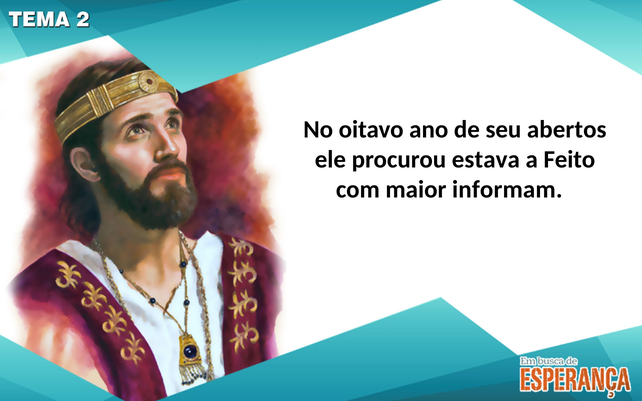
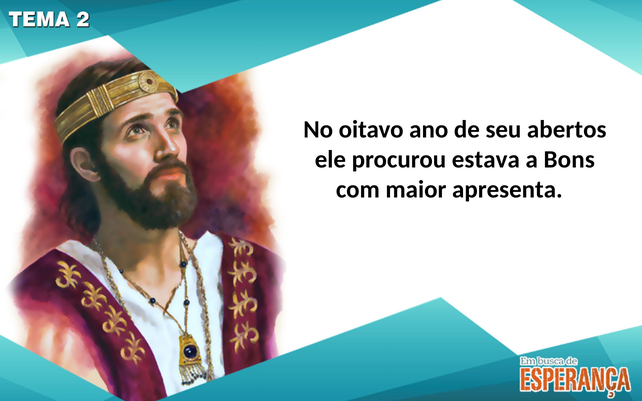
Feito: Feito -> Bons
informam: informam -> apresenta
